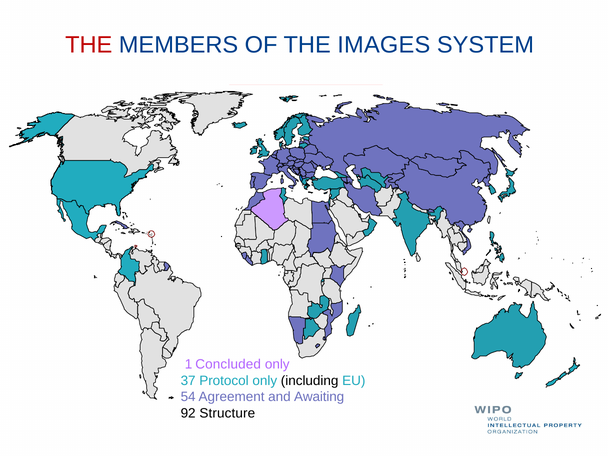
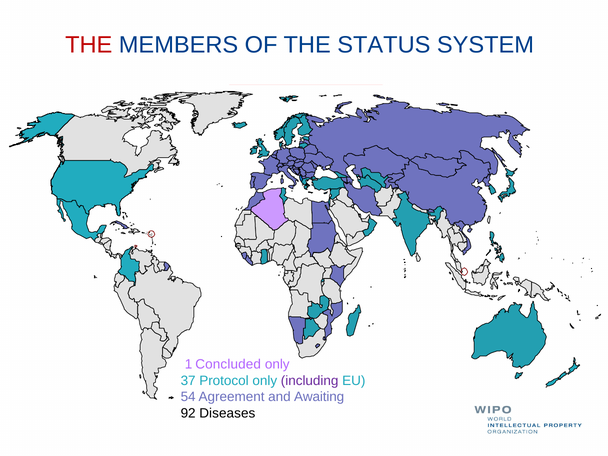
IMAGES: IMAGES -> STATUS
including colour: black -> purple
Structure: Structure -> Diseases
